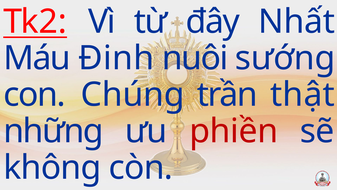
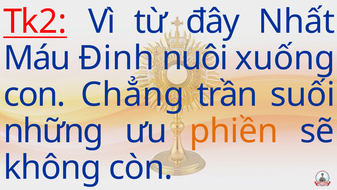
sướng: sướng -> xuống
Chúng: Chúng -> Chẳng
thật: thật -> suối
phiền colour: red -> orange
